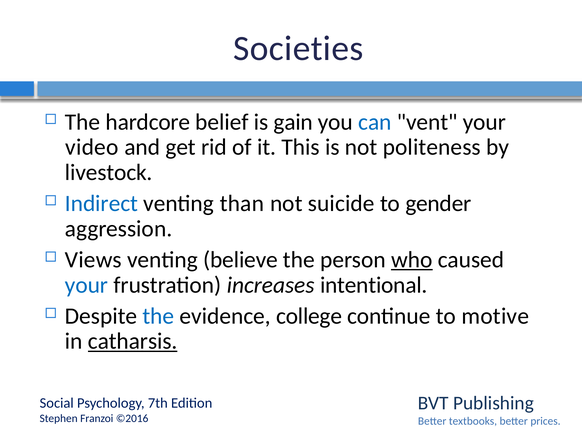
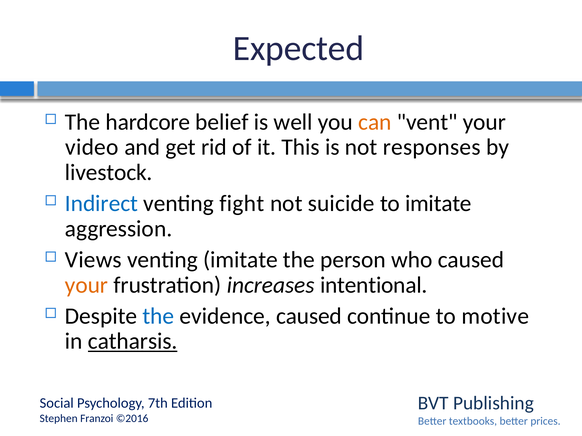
Societies: Societies -> Expected
gain: gain -> well
can colour: blue -> orange
politeness: politeness -> responses
than: than -> fight
to gender: gender -> imitate
venting believe: believe -> imitate
who underline: present -> none
your at (86, 285) colour: blue -> orange
evidence college: college -> caused
